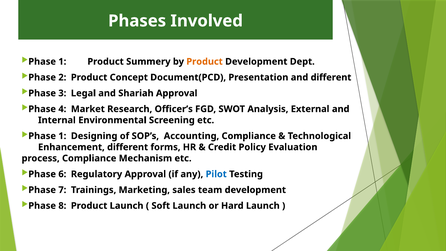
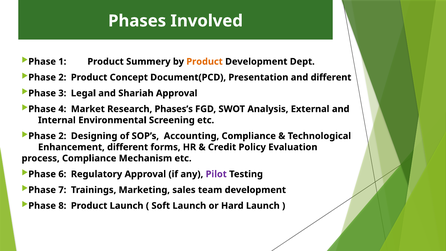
Officer’s: Officer’s -> Phases’s
1 at (62, 136): 1 -> 2
Pilot colour: blue -> purple
